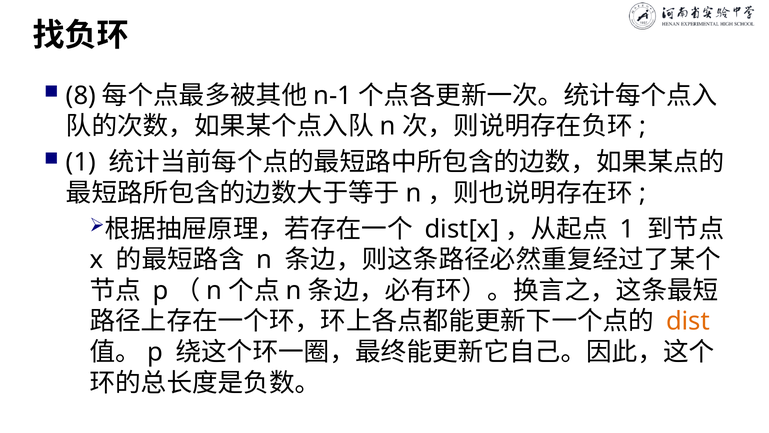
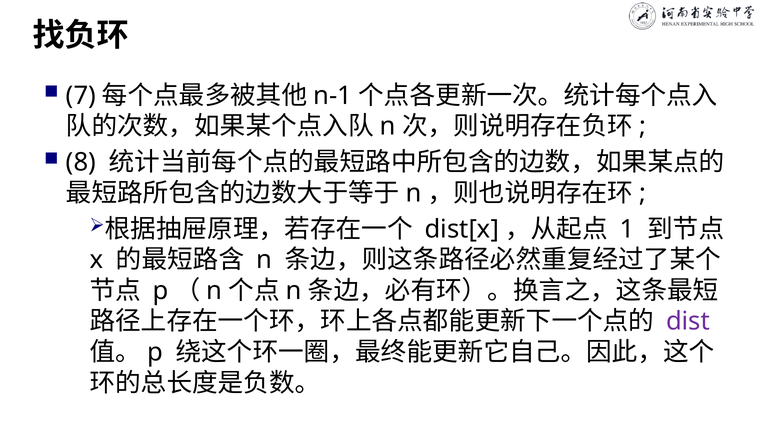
8: 8 -> 7
1 at (81, 162): 1 -> 8
dist colour: orange -> purple
